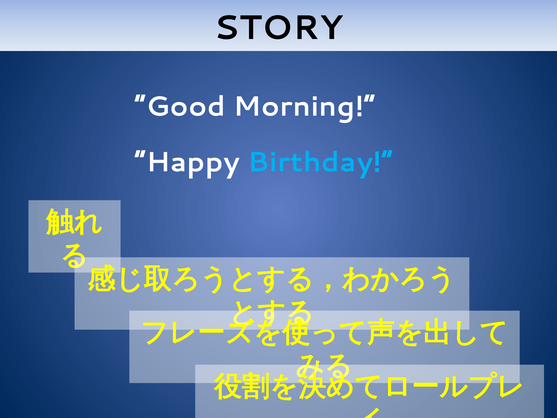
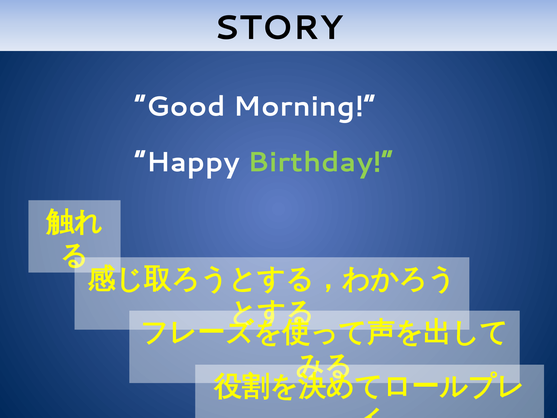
Birthday colour: light blue -> light green
